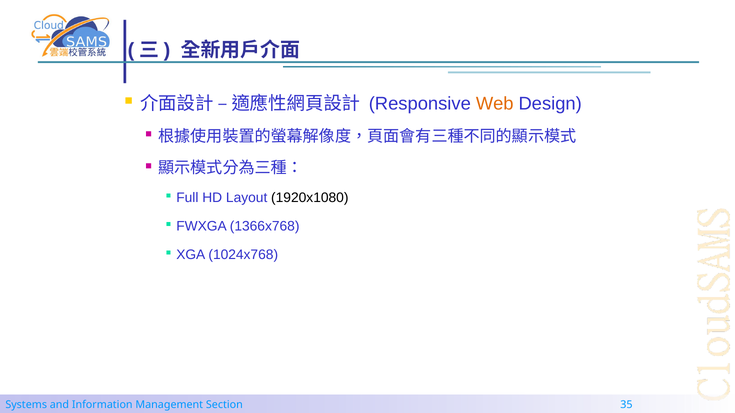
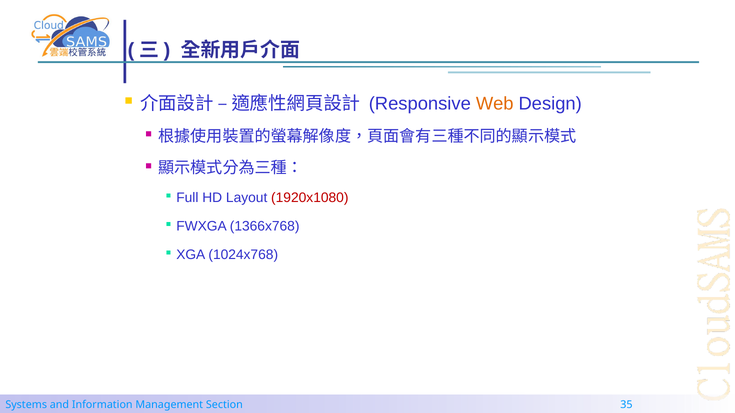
1920x1080 colour: black -> red
